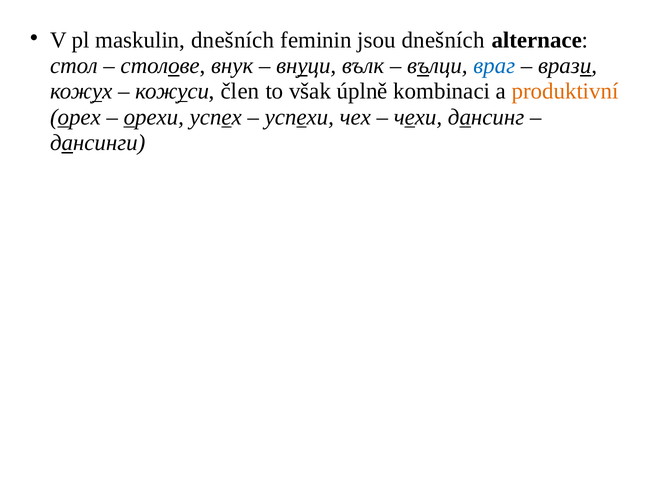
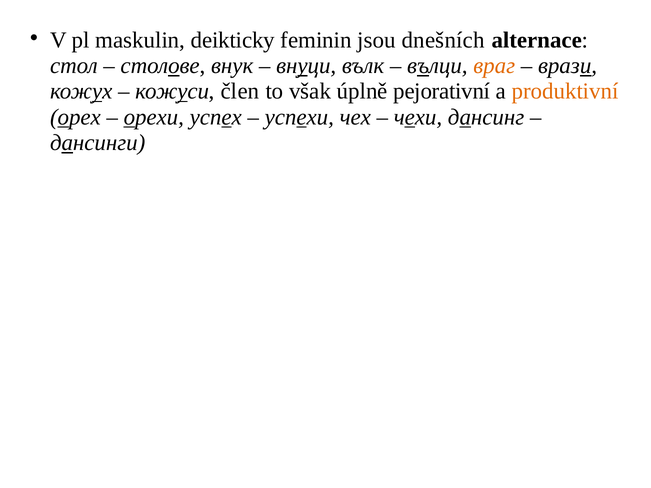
maskulin dnešních: dnešních -> deikticky
враг colour: blue -> orange
kombinaci: kombinaci -> pejorativní
